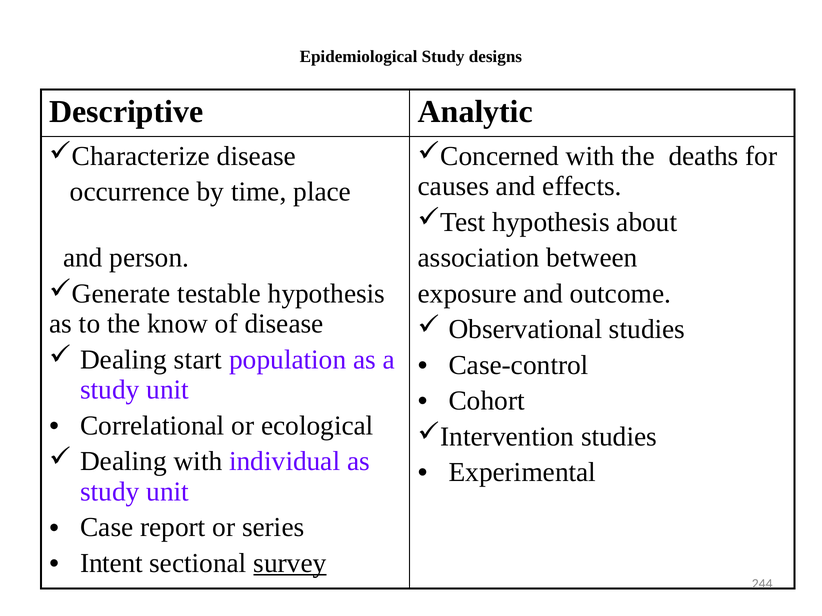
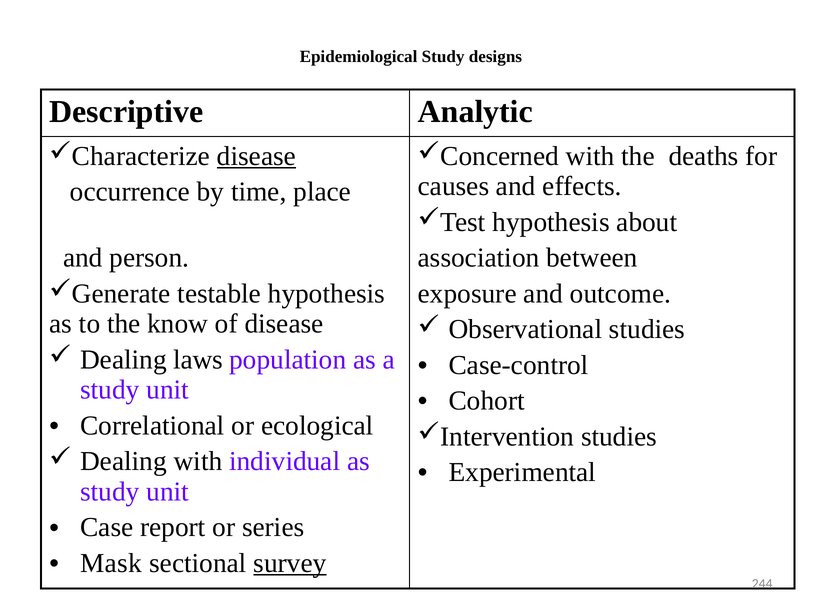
disease at (256, 156) underline: none -> present
start: start -> laws
Intent: Intent -> Mask
